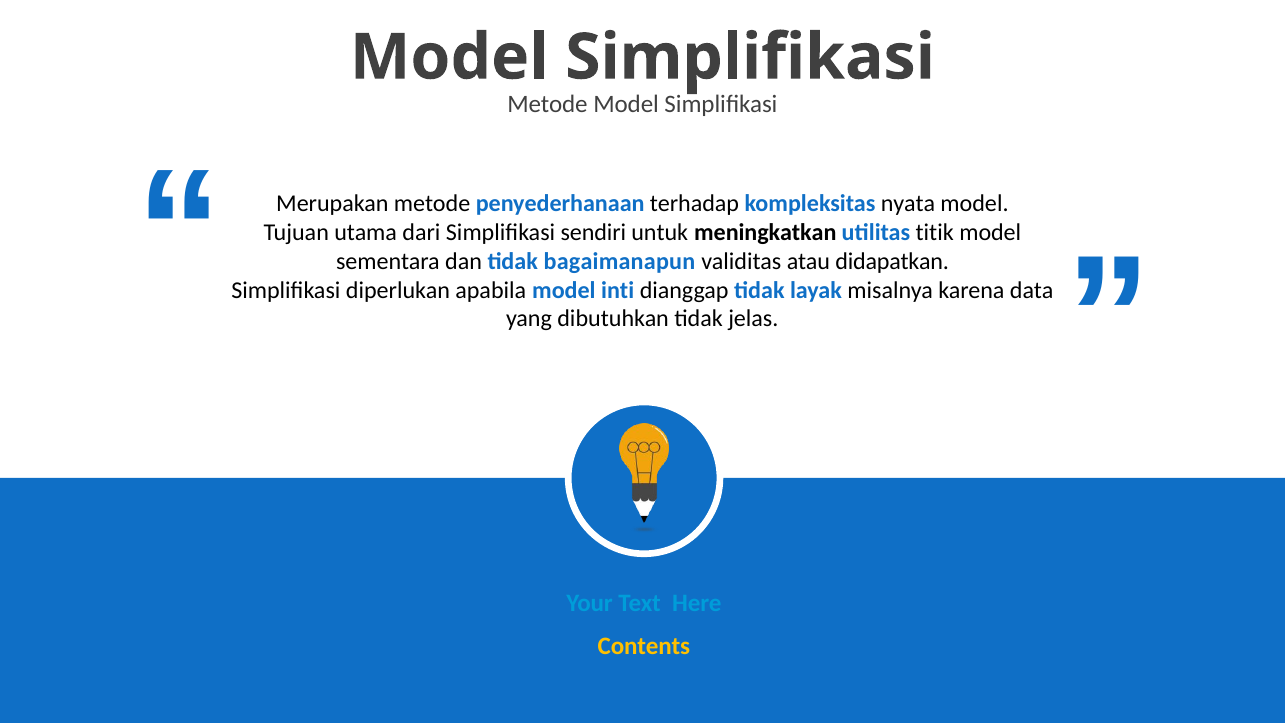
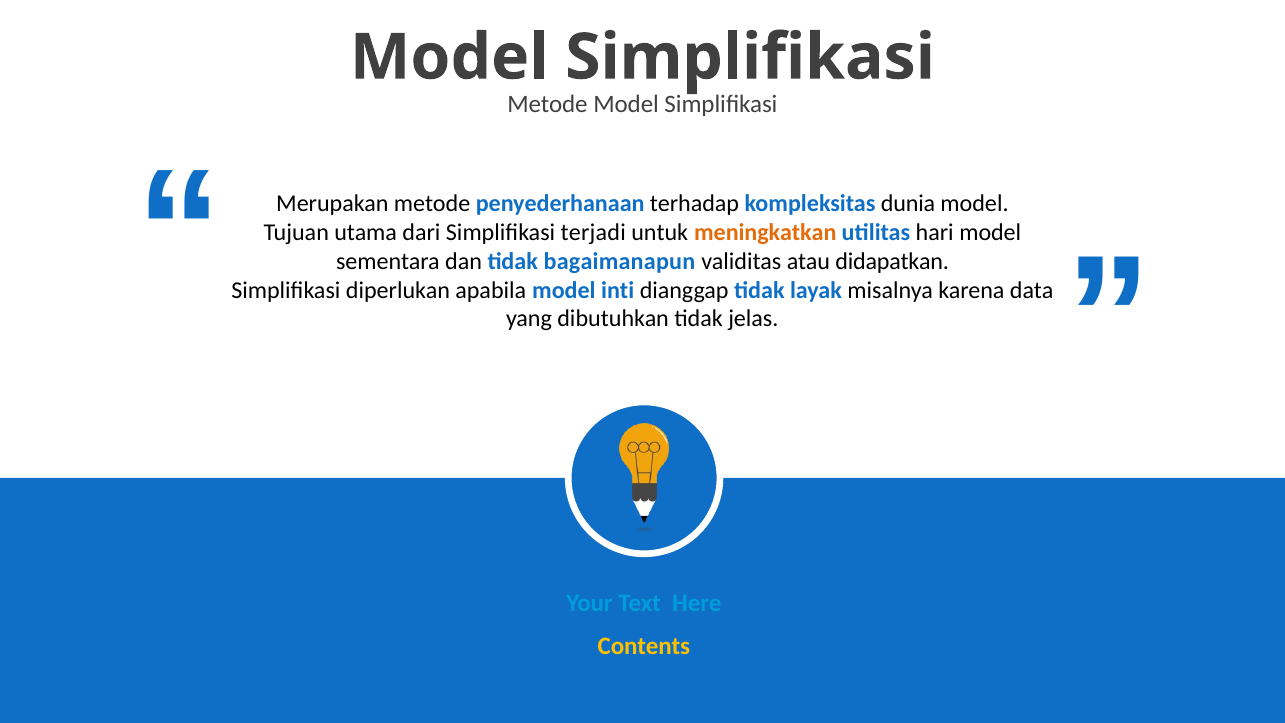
nyata: nyata -> dunia
sendiri: sendiri -> terjadi
meningkatkan colour: black -> orange
titik: titik -> hari
